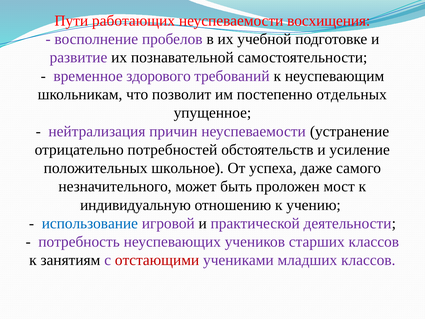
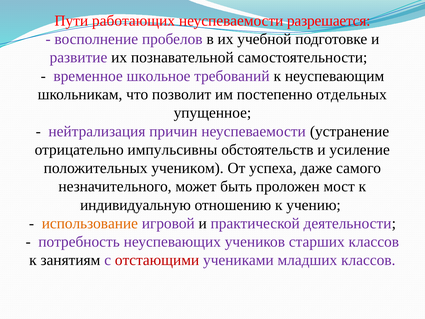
восхищения: восхищения -> разрешается
здорового: здорового -> школьное
потребностей: потребностей -> импульсивны
школьное: школьное -> учеником
использование colour: blue -> orange
